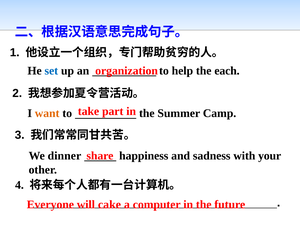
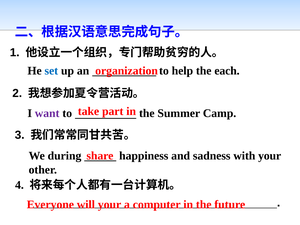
want colour: orange -> purple
dinner: dinner -> during
will cake: cake -> your
